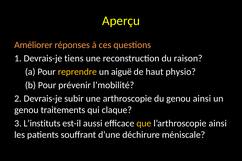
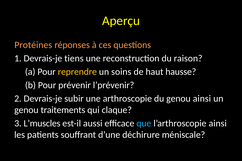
Améliorer: Améliorer -> Protéines
aiguë: aiguë -> soins
physio: physio -> hausse
l’mobilité: l’mobilité -> l’prévenir
L’instituts: L’instituts -> L’muscles
que colour: yellow -> light blue
